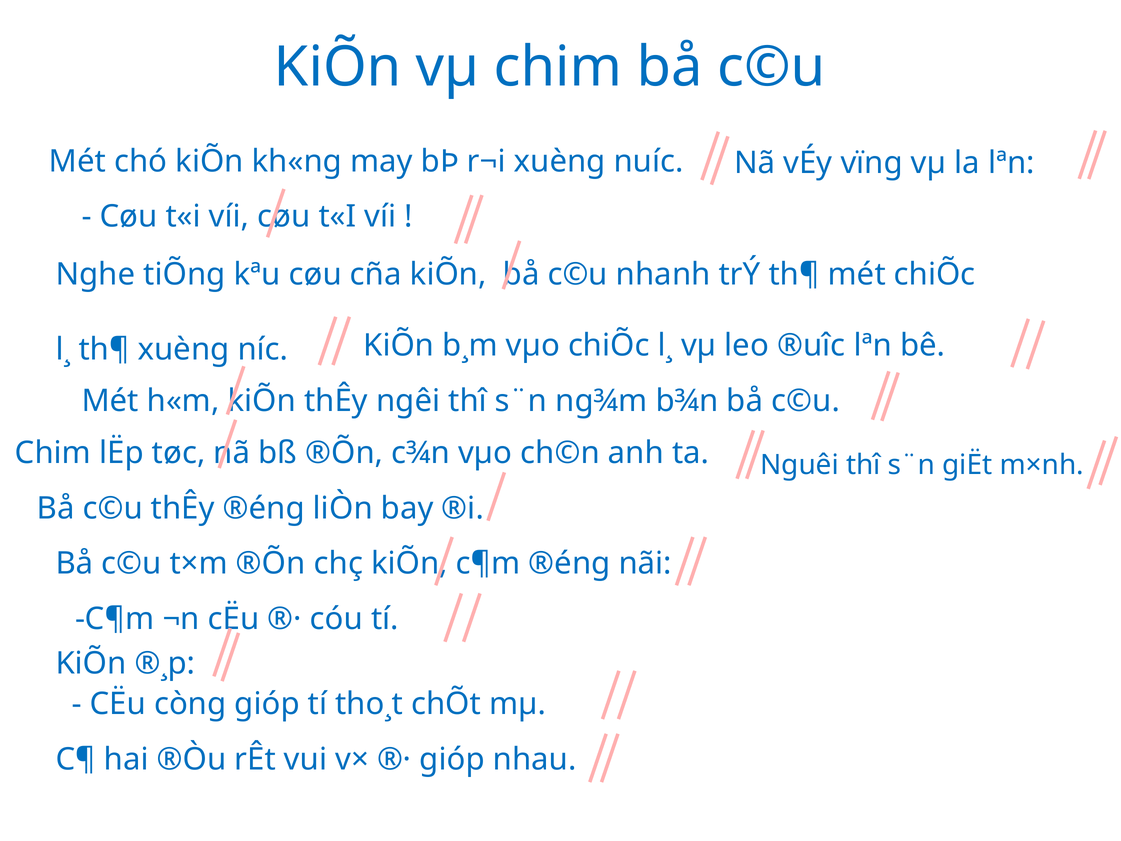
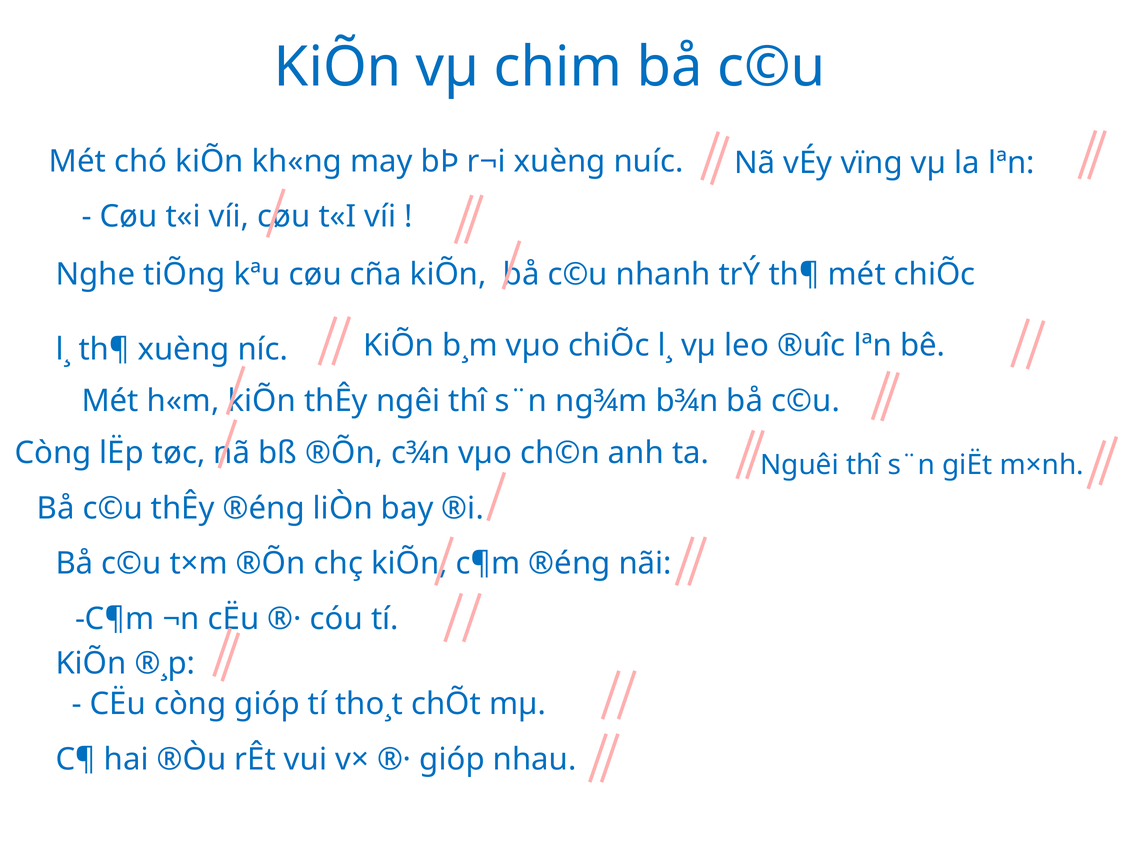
Chim at (53, 453): Chim -> Còng
